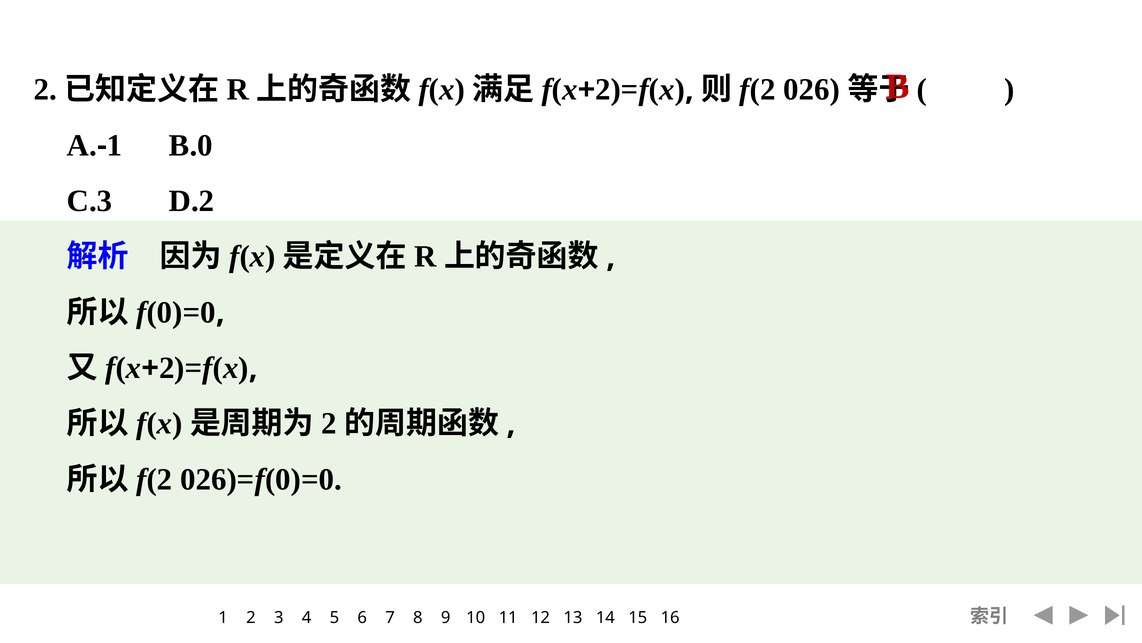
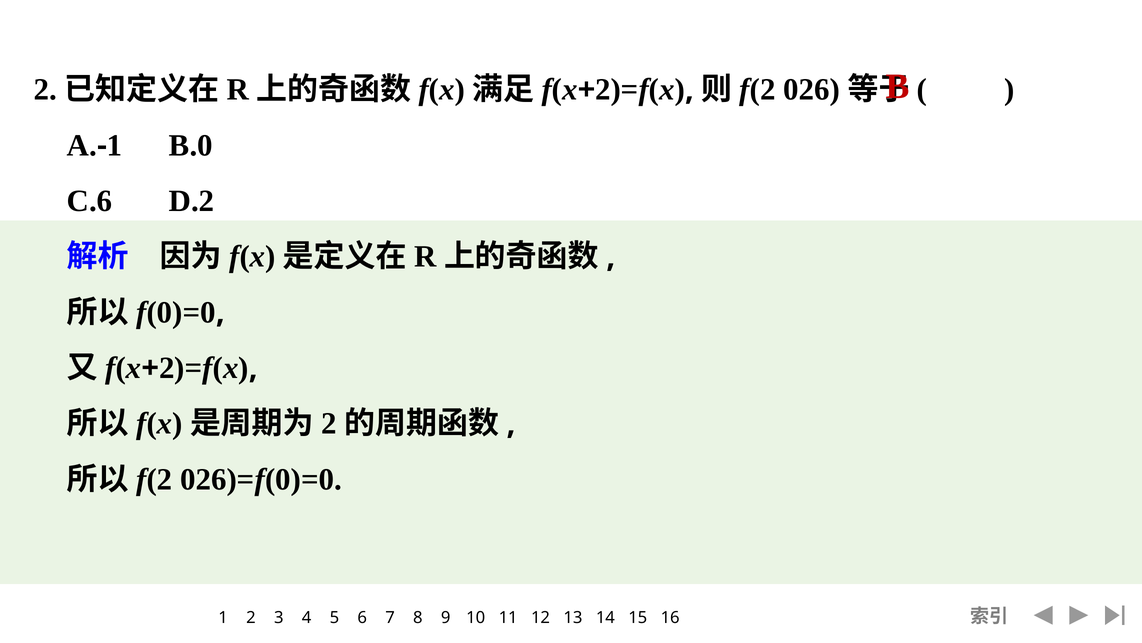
C.3: C.3 -> C.6
